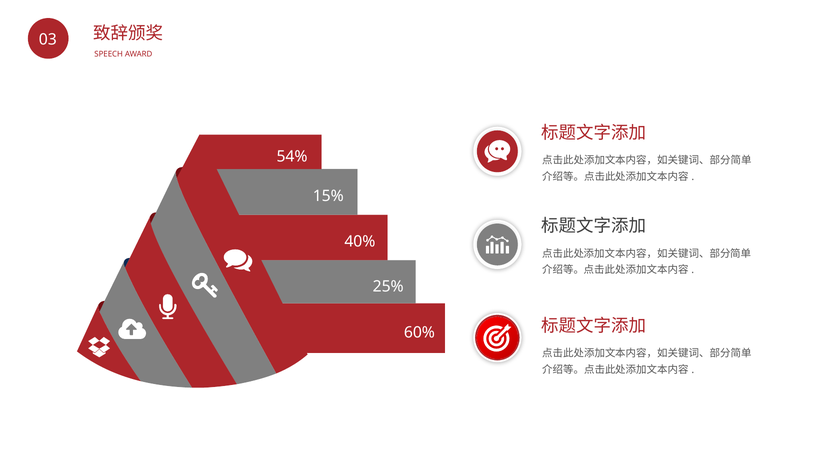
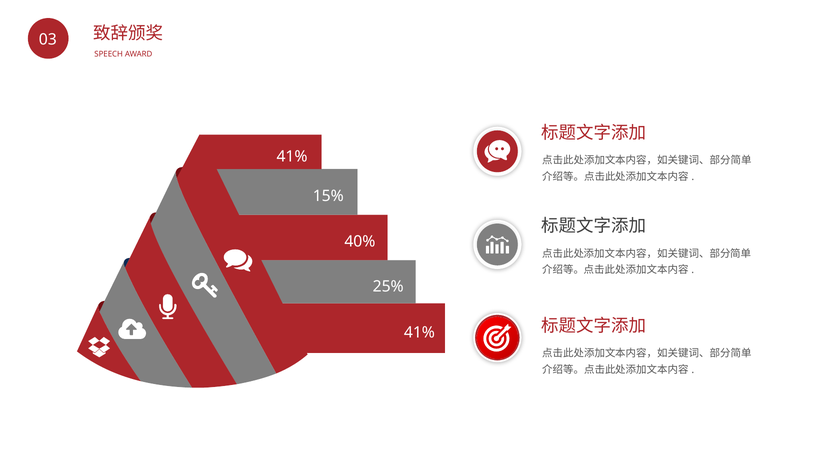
54% at (292, 157): 54% -> 41%
60% at (419, 332): 60% -> 41%
